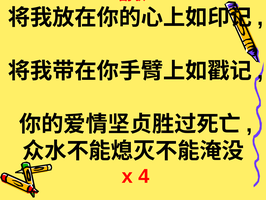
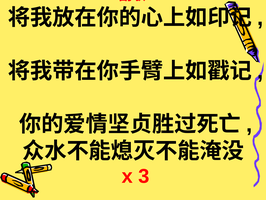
4: 4 -> 3
